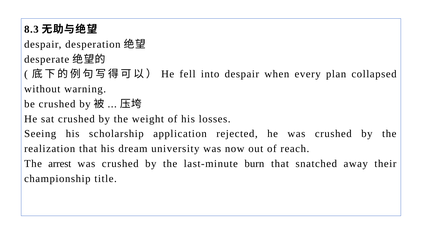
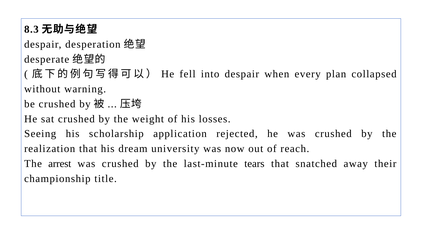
burn: burn -> tears
